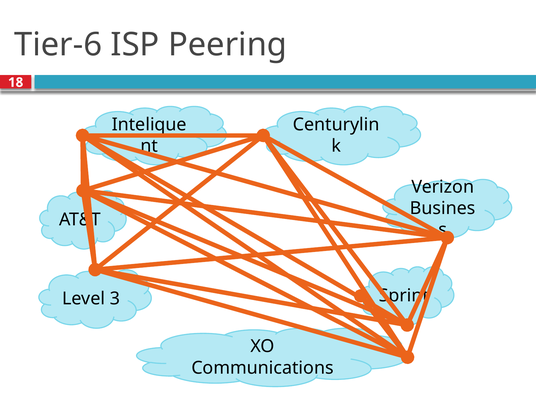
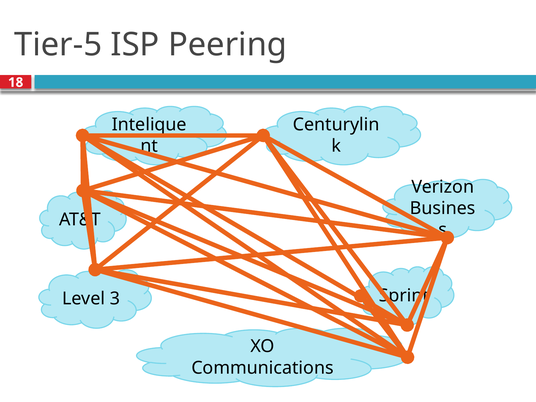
Tier-6: Tier-6 -> Tier-5
